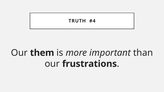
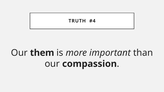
frustrations: frustrations -> compassion
